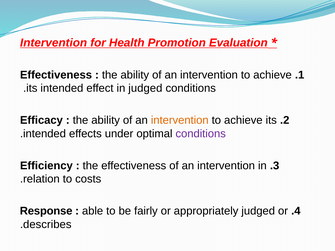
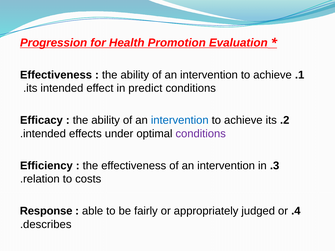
Intervention at (54, 43): Intervention -> Progression
in judged: judged -> predict
intervention at (180, 120) colour: orange -> blue
